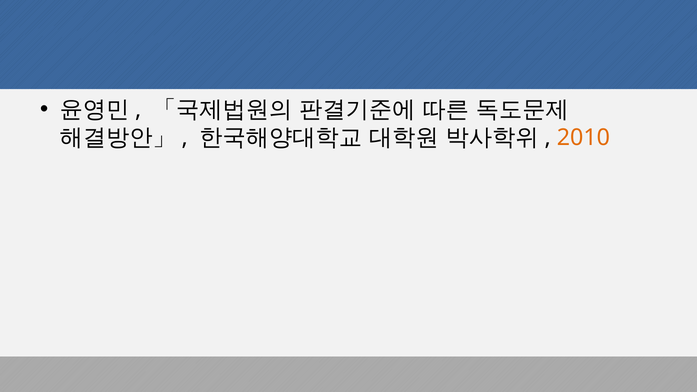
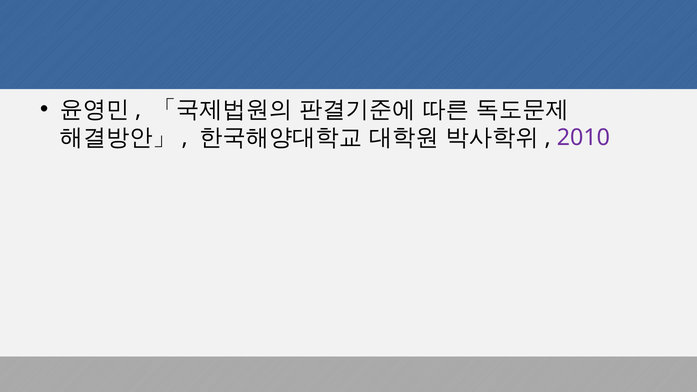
2010 colour: orange -> purple
